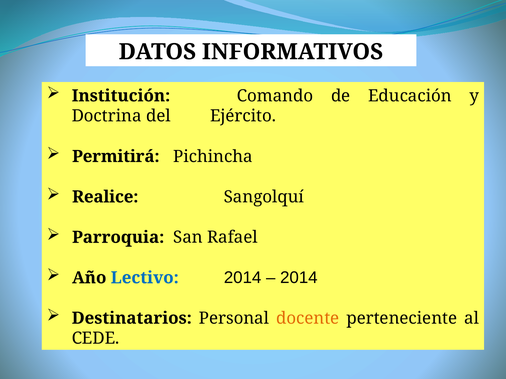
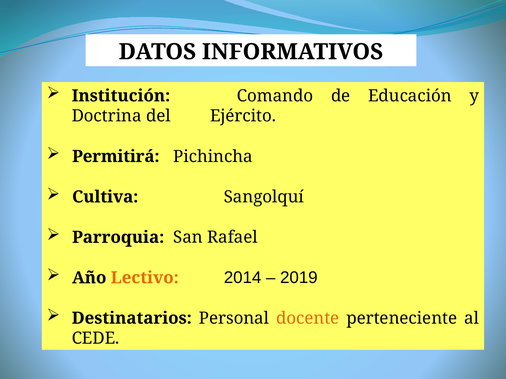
Realice: Realice -> Cultiva
Lectivo colour: blue -> orange
2014 at (299, 278): 2014 -> 2019
